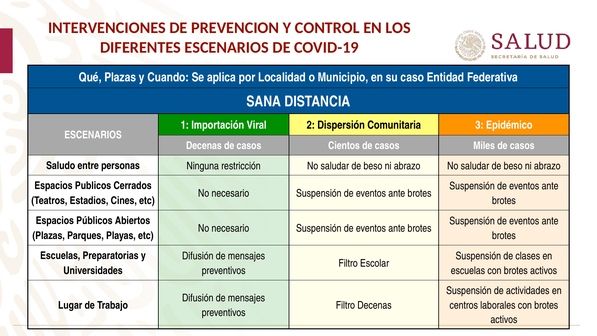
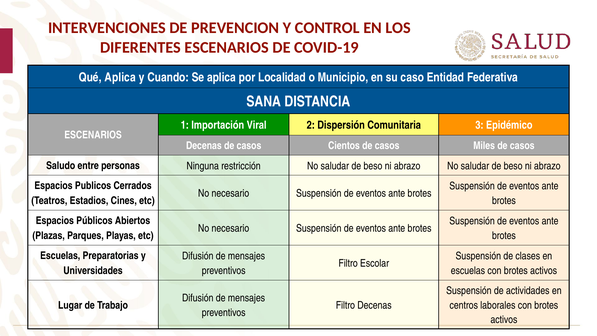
Qué Plazas: Plazas -> Aplica
